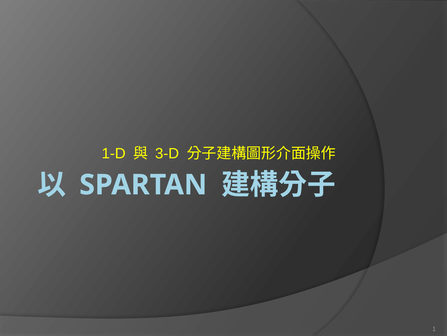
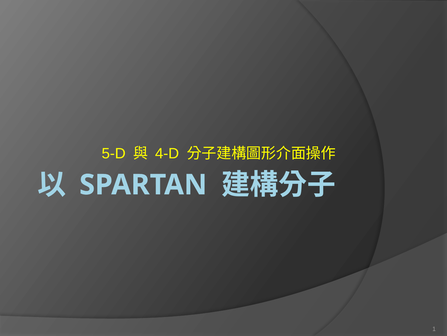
1-D: 1-D -> 5-D
3-D: 3-D -> 4-D
